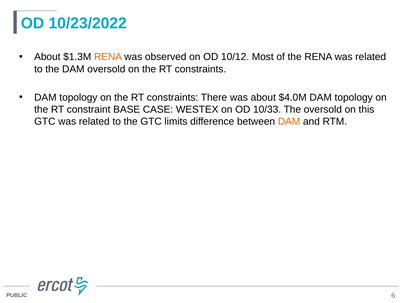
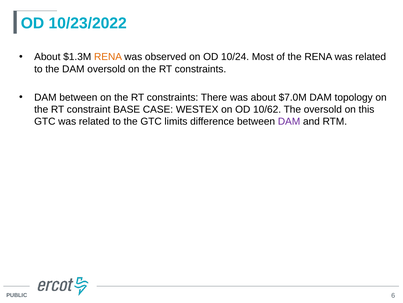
10/12: 10/12 -> 10/24
topology at (78, 97): topology -> between
$4.0M: $4.0M -> $7.0M
10/33: 10/33 -> 10/62
DAM at (289, 121) colour: orange -> purple
